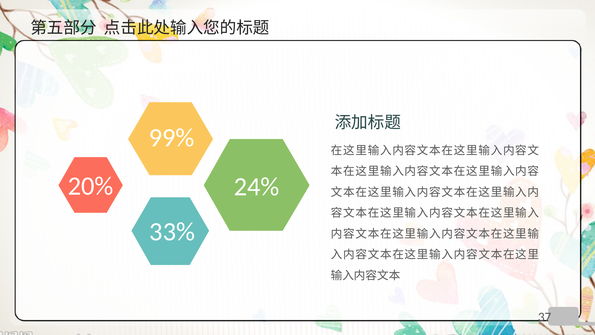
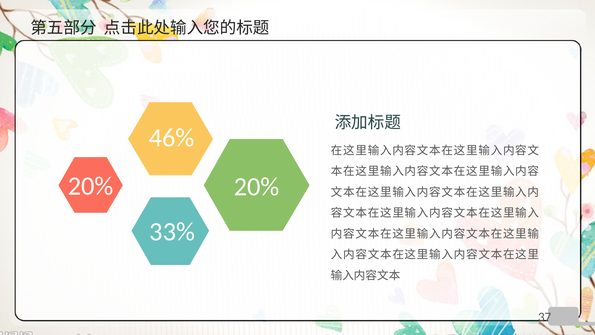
99%: 99% -> 46%
24% at (257, 186): 24% -> 20%
